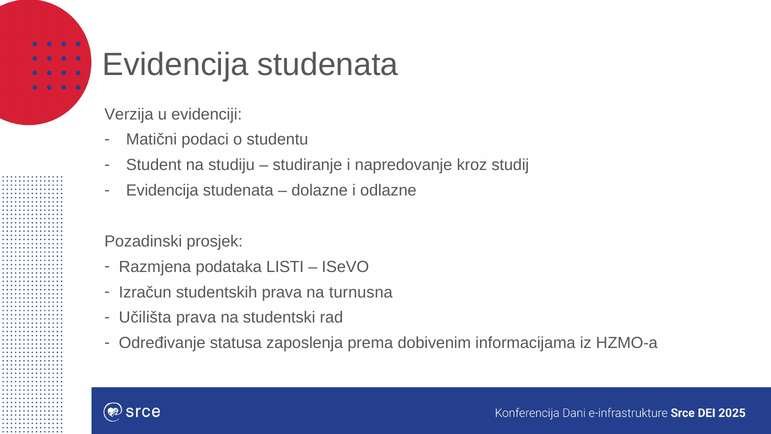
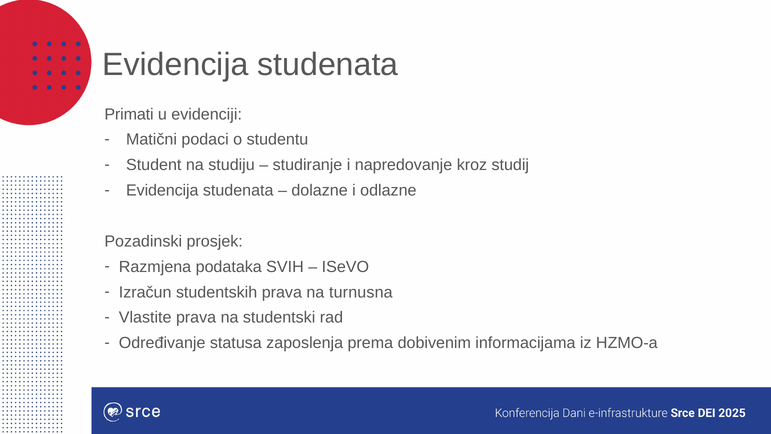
Verzija: Verzija -> Primati
LISTI: LISTI -> SVIH
Učilišta: Učilišta -> Vlastite
